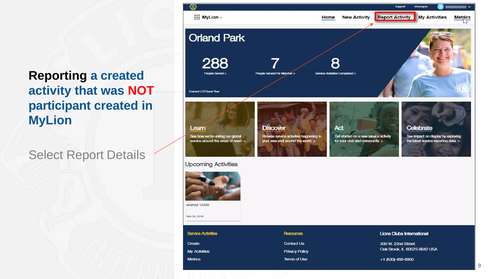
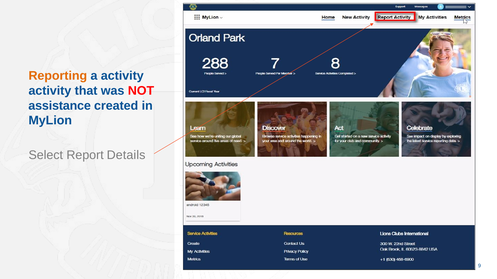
Reporting colour: black -> orange
a created: created -> activity
participant: participant -> assistance
